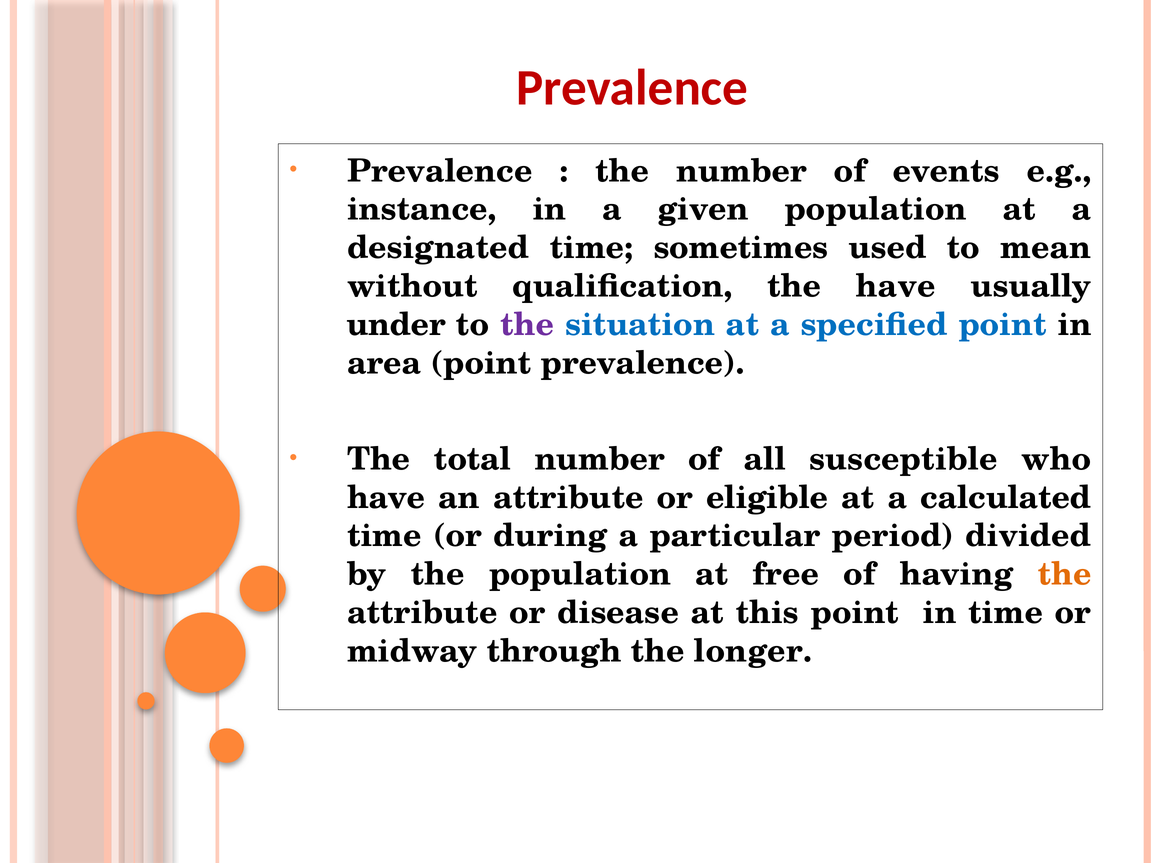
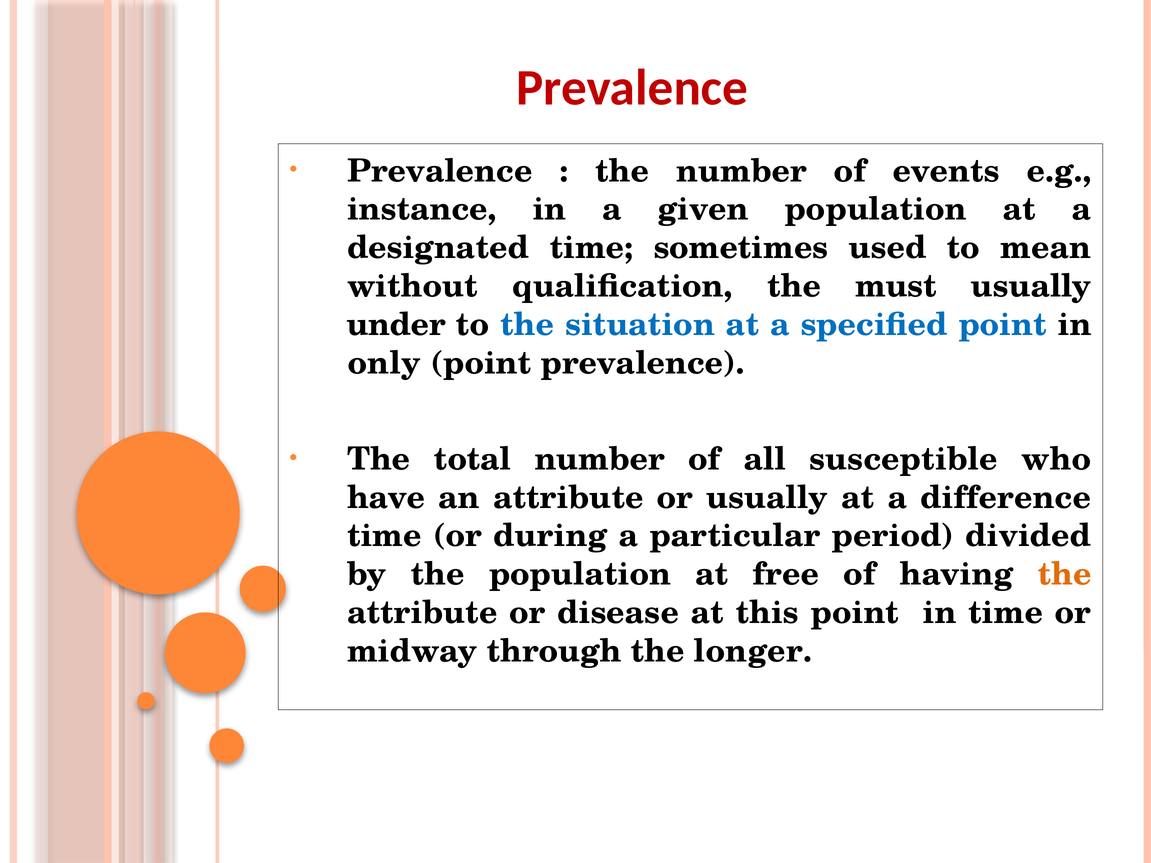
the have: have -> must
the at (527, 325) colour: purple -> blue
area: area -> only
or eligible: eligible -> usually
calculated: calculated -> difference
